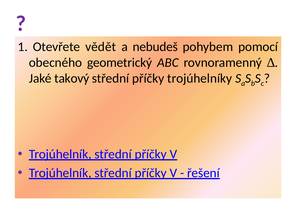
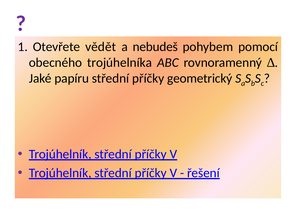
geometrický: geometrický -> trojúhelníka
takový: takový -> papíru
trojúhelníky: trojúhelníky -> geometrický
